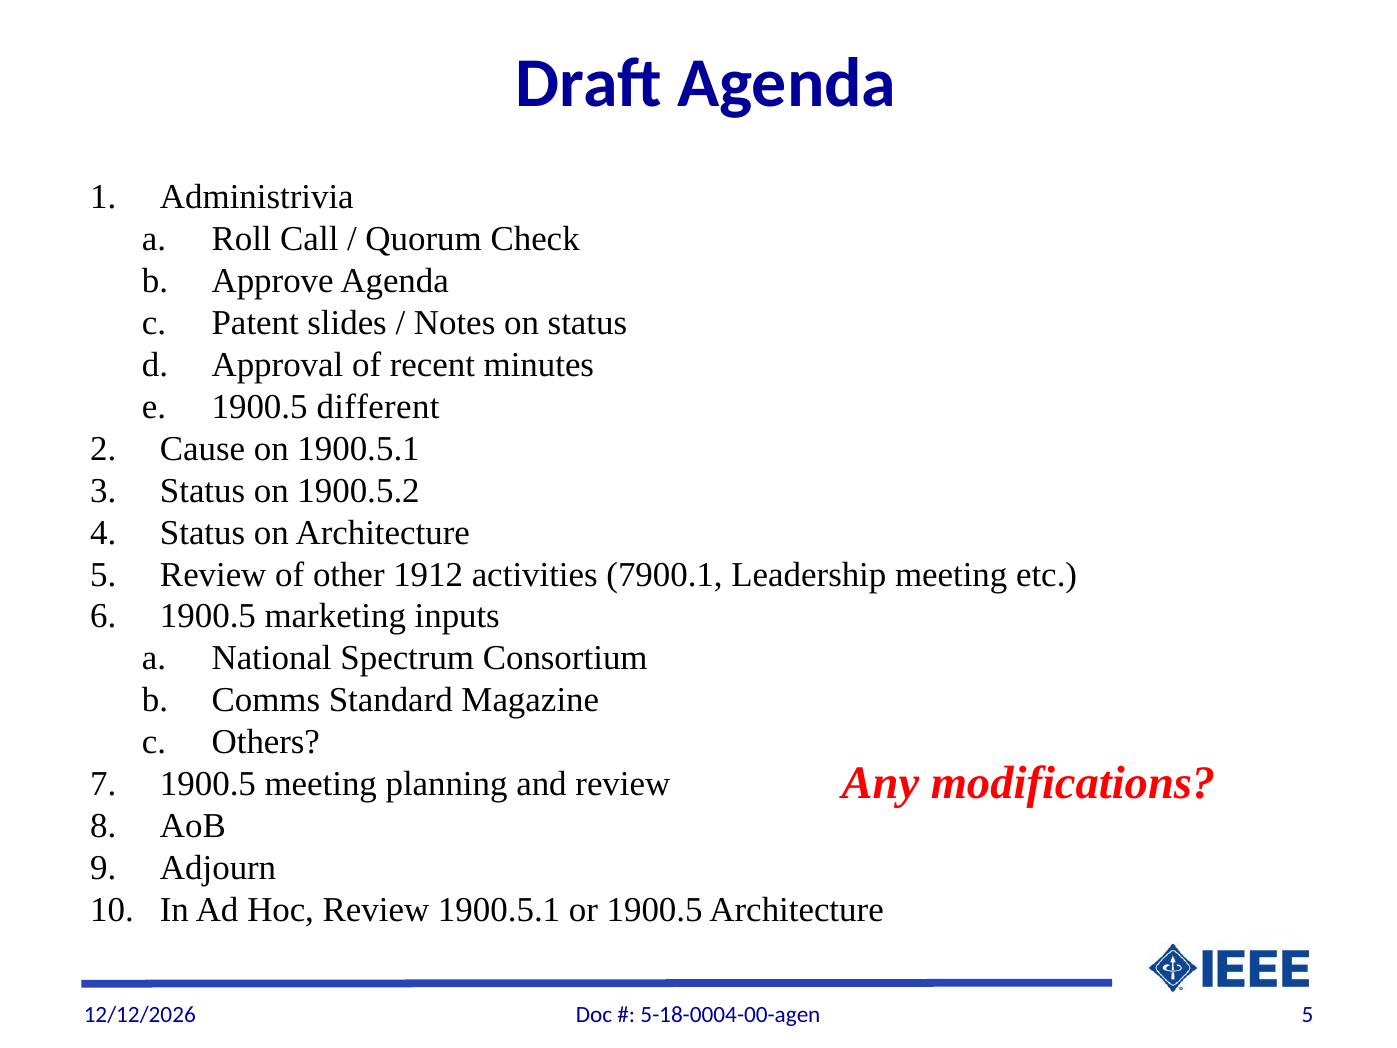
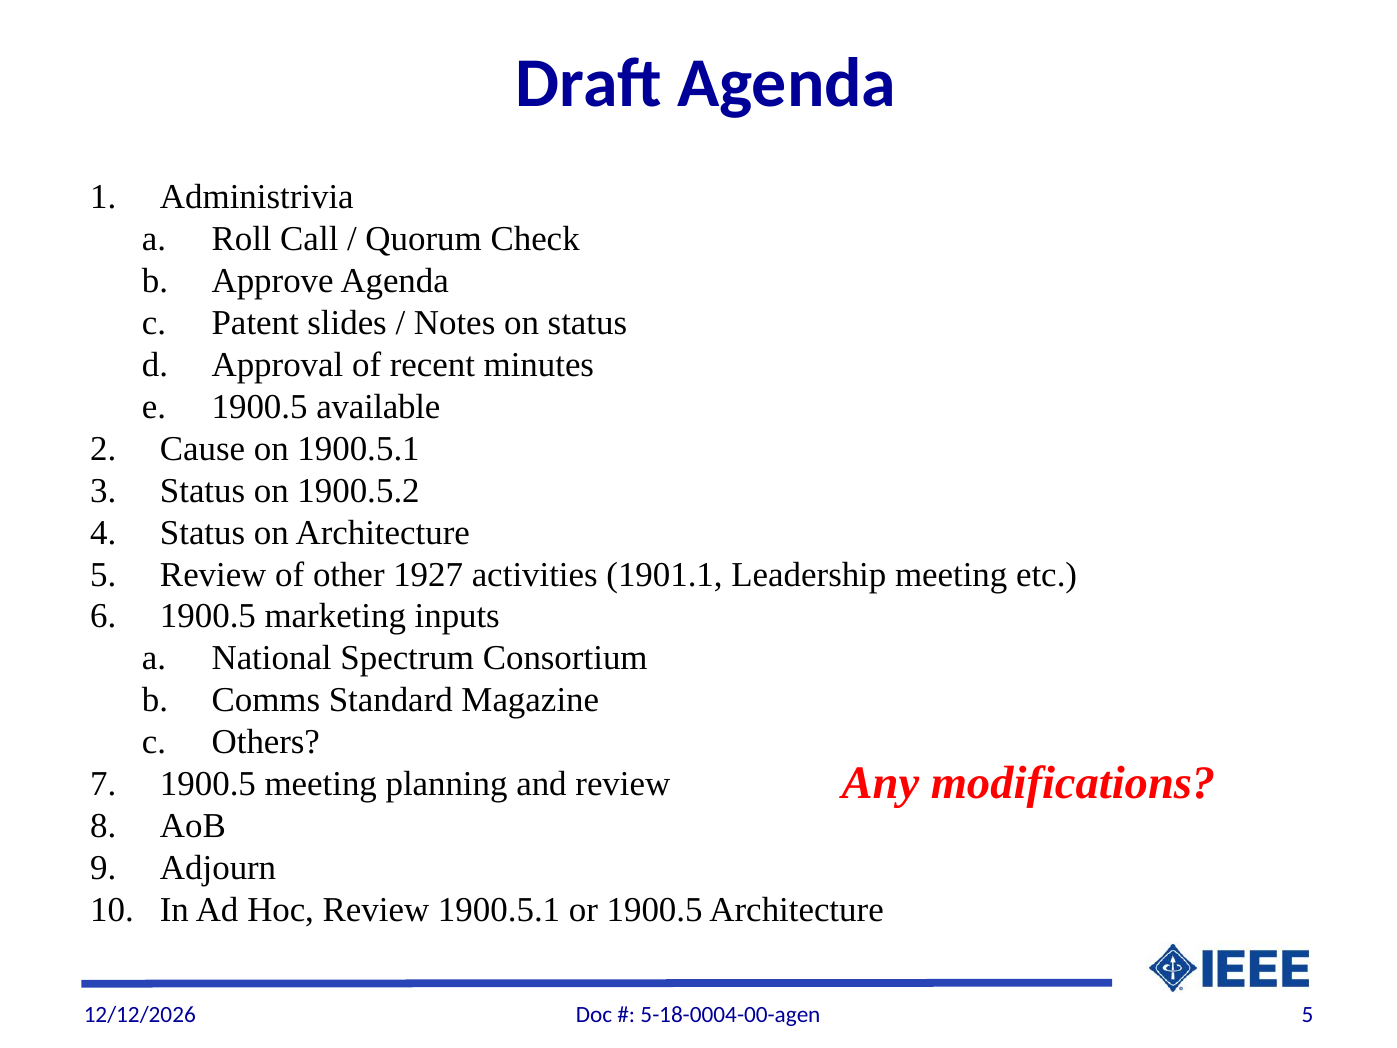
different: different -> available
1912: 1912 -> 1927
7900.1: 7900.1 -> 1901.1
